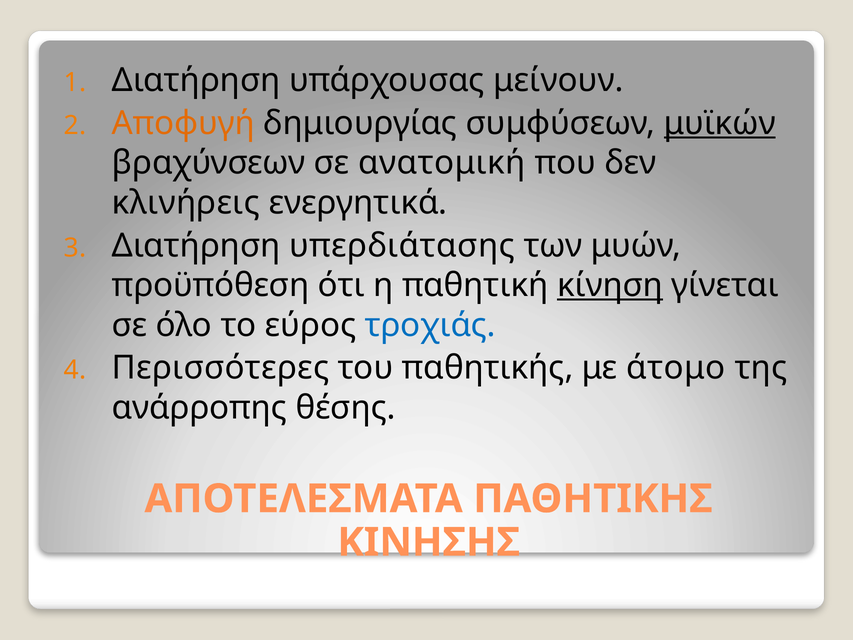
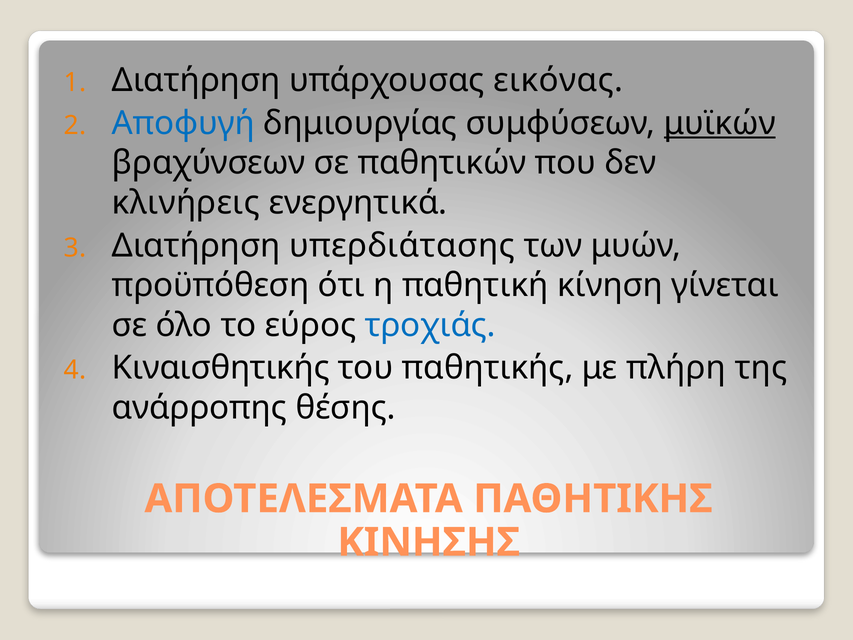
μείνουν: μείνουν -> εικόνας
Αποφυγή colour: orange -> blue
ανατομική: ανατομική -> παθητικών
κίνηση underline: present -> none
Περισσότερες: Περισσότερες -> Κιναισθητικής
άτομο: άτομο -> πλήρη
